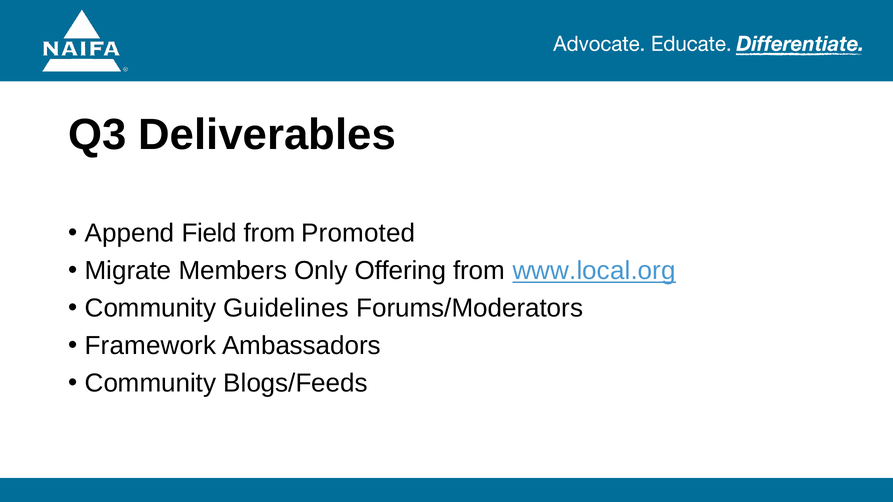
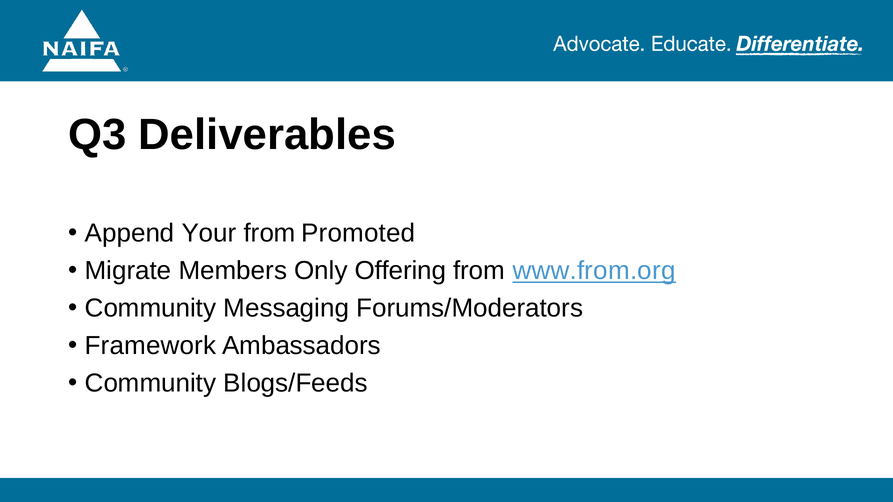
Field: Field -> Your
www.local.org: www.local.org -> www.from.org
Guidelines: Guidelines -> Messaging
